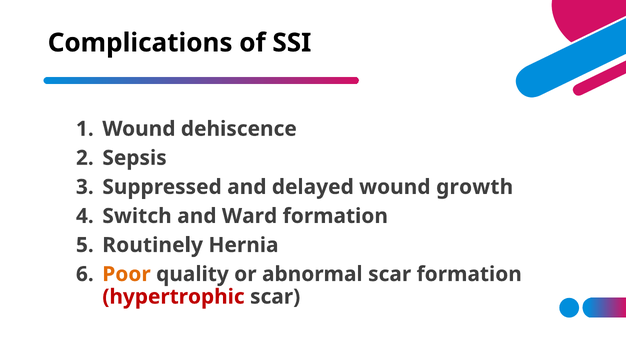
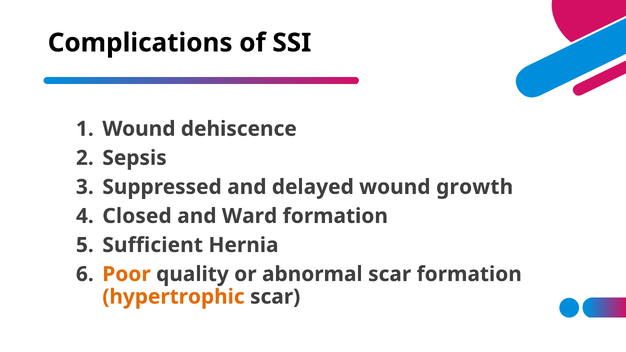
Switch: Switch -> Closed
Routinely: Routinely -> Sufficient
hypertrophic colour: red -> orange
